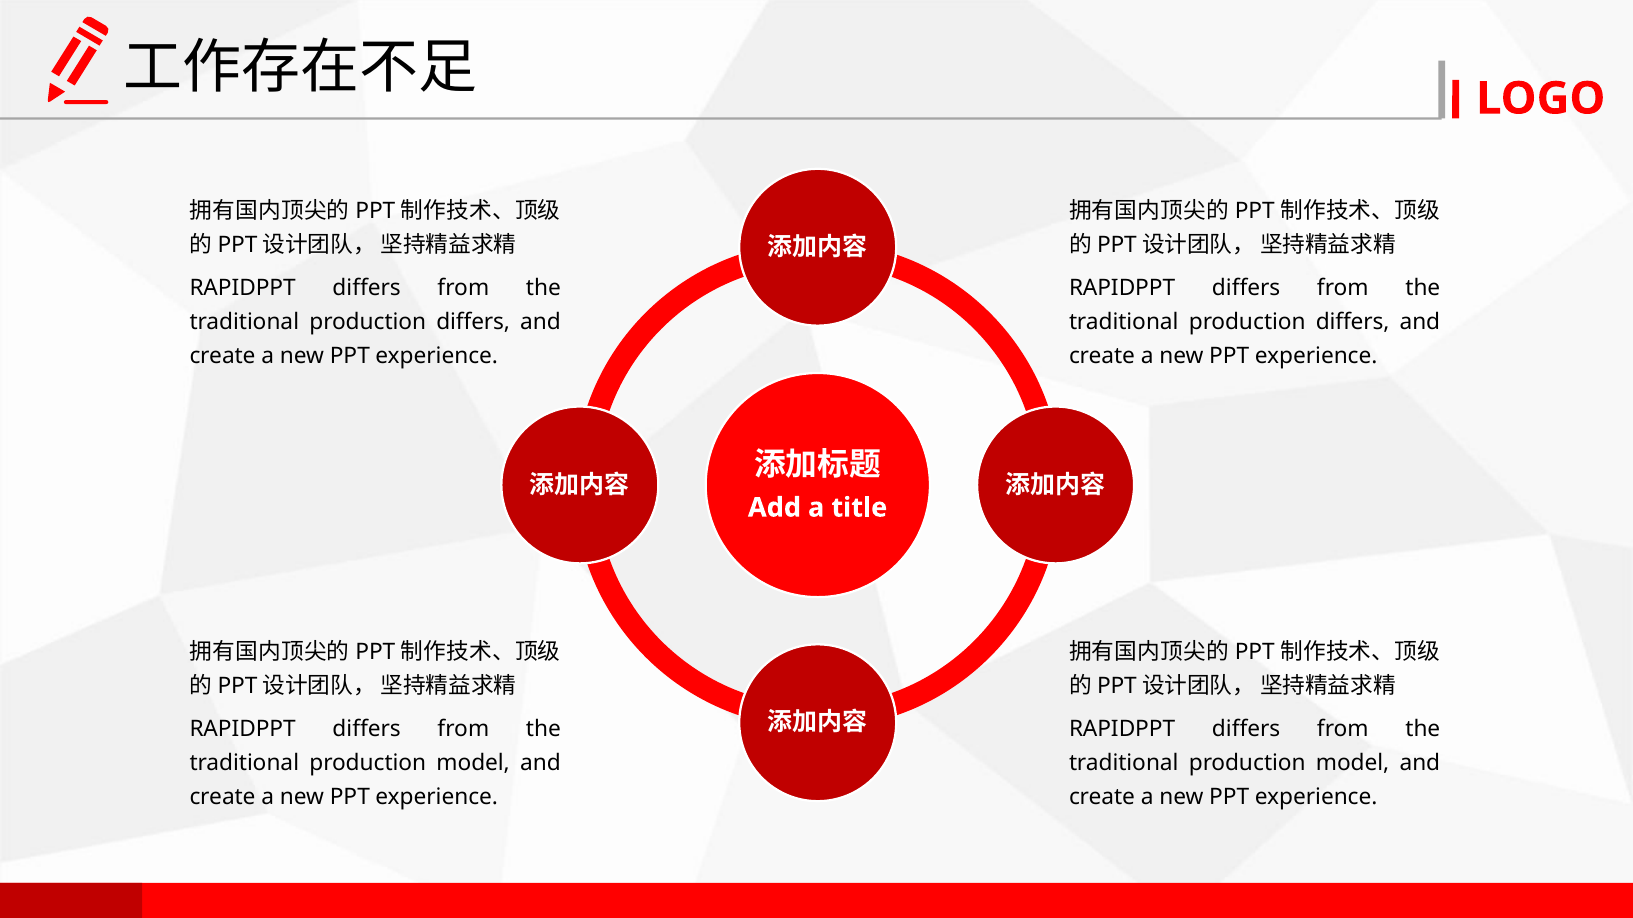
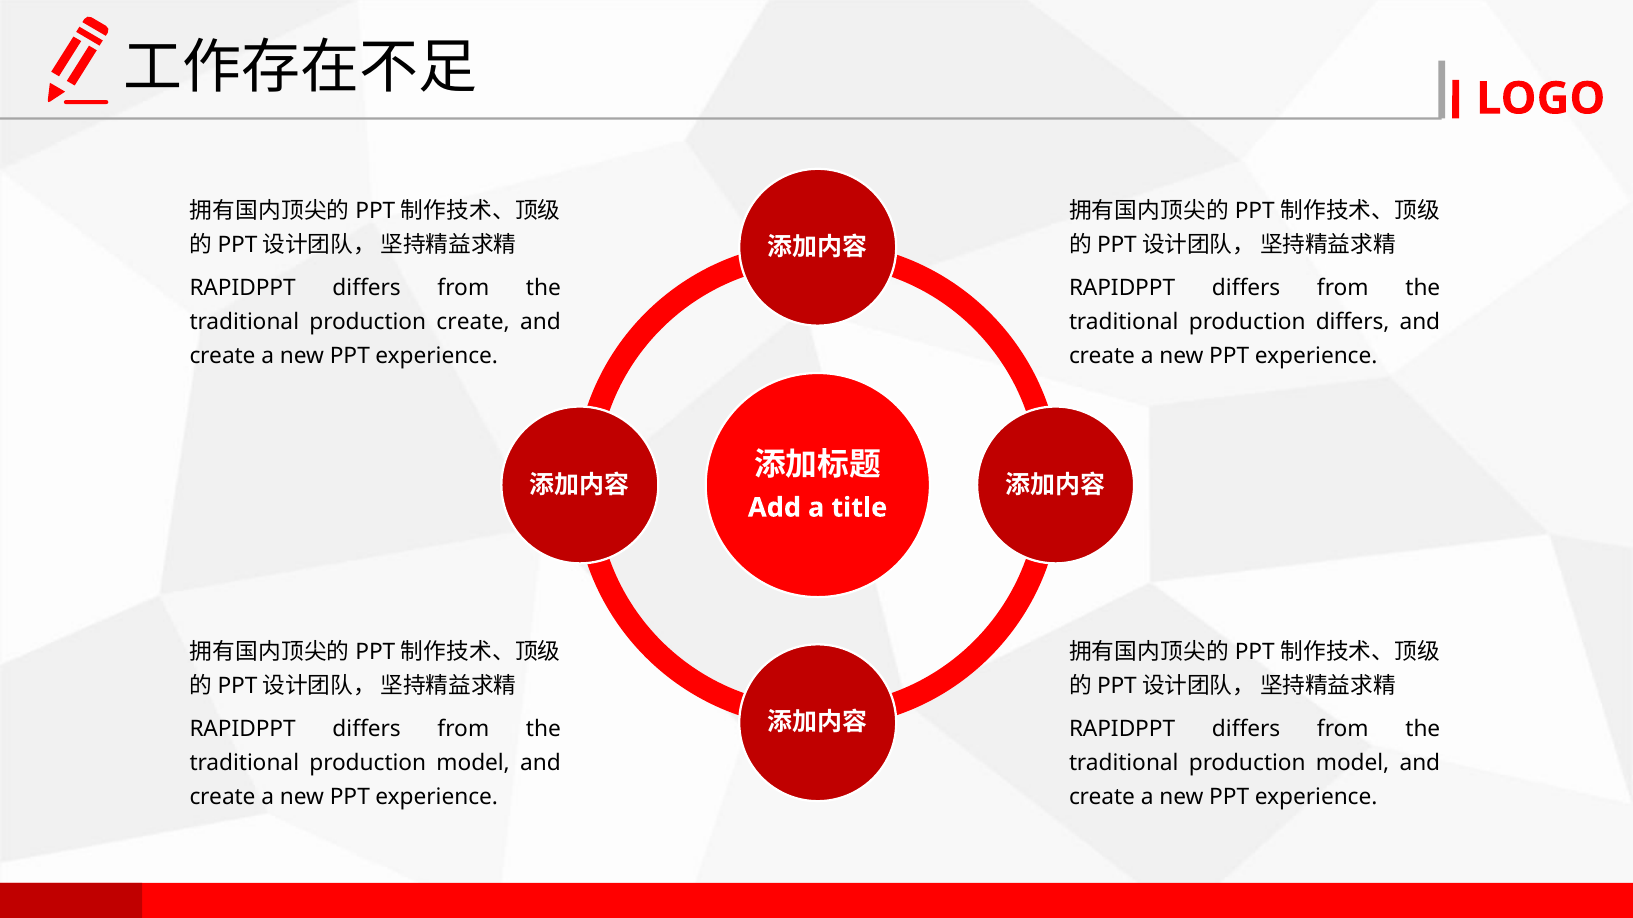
differs at (473, 322): differs -> create
